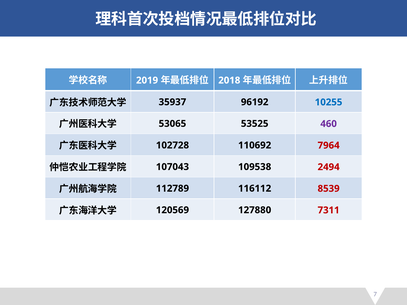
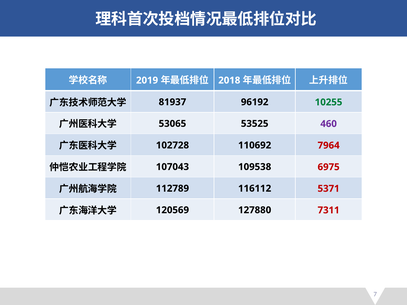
35937: 35937 -> 81937
10255 colour: blue -> green
2494: 2494 -> 6975
8539: 8539 -> 5371
